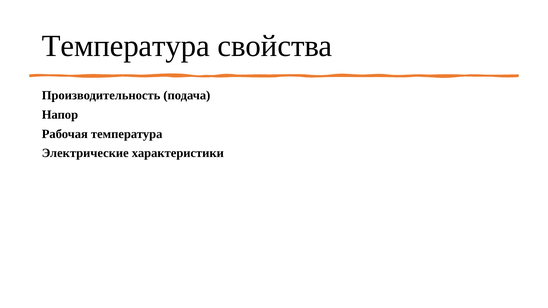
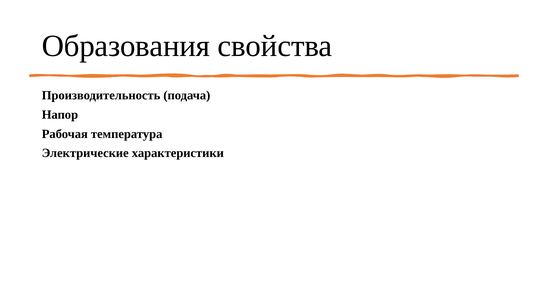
Температура at (126, 46): Температура -> Образования
